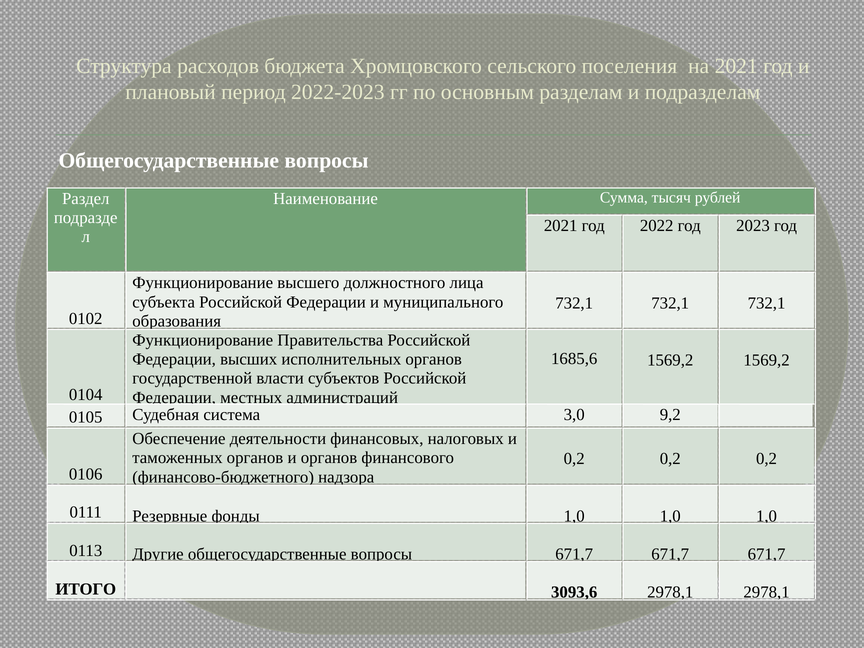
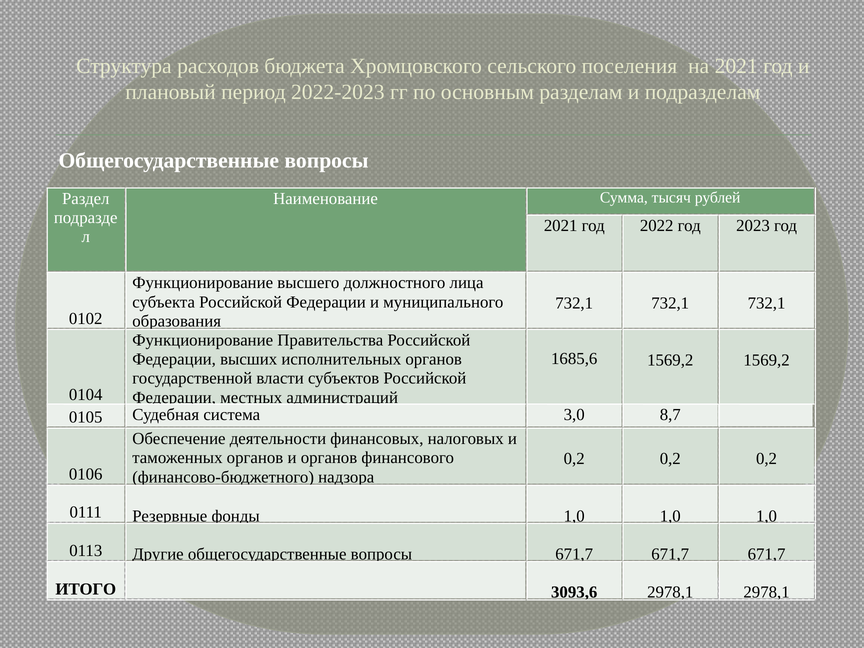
9,2: 9,2 -> 8,7
